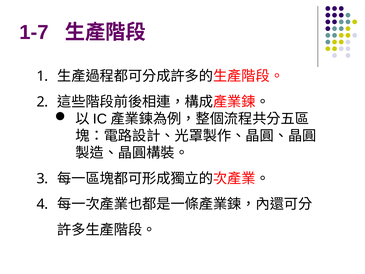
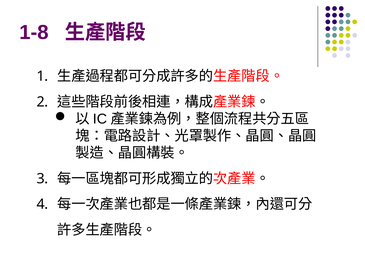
1-7: 1-7 -> 1-8
